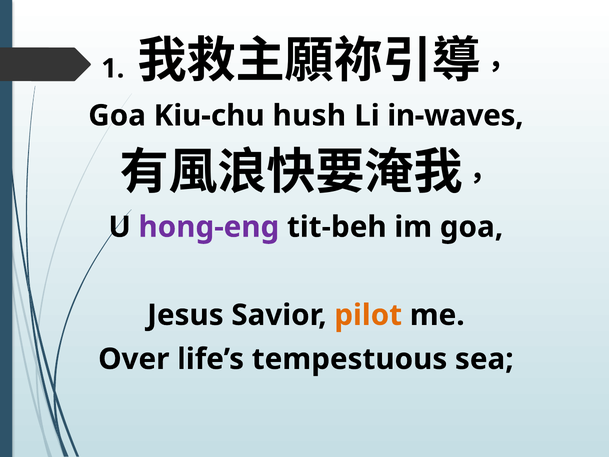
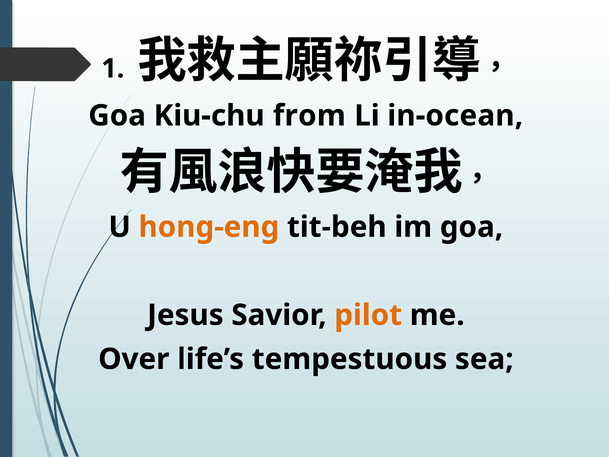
hush: hush -> from
in-waves: in-waves -> in-ocean
hong-eng colour: purple -> orange
